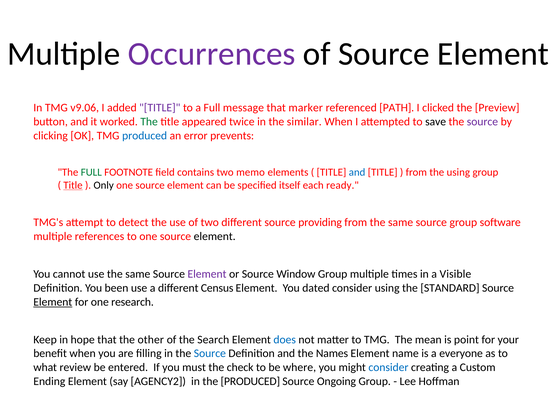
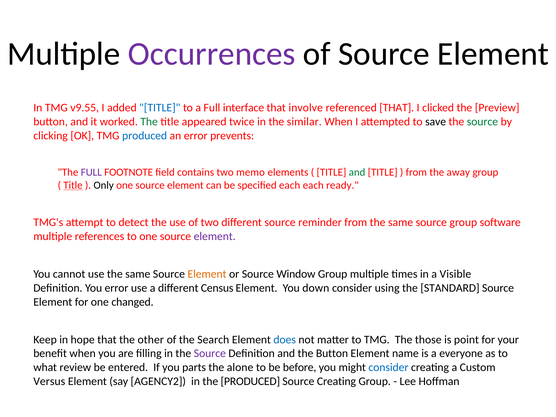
v9.06: v9.06 -> v9.55
TITLE at (160, 108) colour: purple -> blue
message: message -> interface
marker: marker -> involve
referenced PATH: PATH -> THAT
source at (482, 122) colour: purple -> green
FULL at (91, 172) colour: green -> purple
and at (357, 172) colour: blue -> green
the using: using -> away
specified itself: itself -> each
providing: providing -> reminder
element at (215, 236) colour: black -> purple
Element at (207, 274) colour: purple -> orange
You been: been -> error
dated: dated -> down
Element at (53, 302) underline: present -> none
research: research -> changed
mean: mean -> those
Source at (210, 353) colour: blue -> purple
the Names: Names -> Button
must: must -> parts
check: check -> alone
where: where -> before
Ending: Ending -> Versus
Source Ongoing: Ongoing -> Creating
